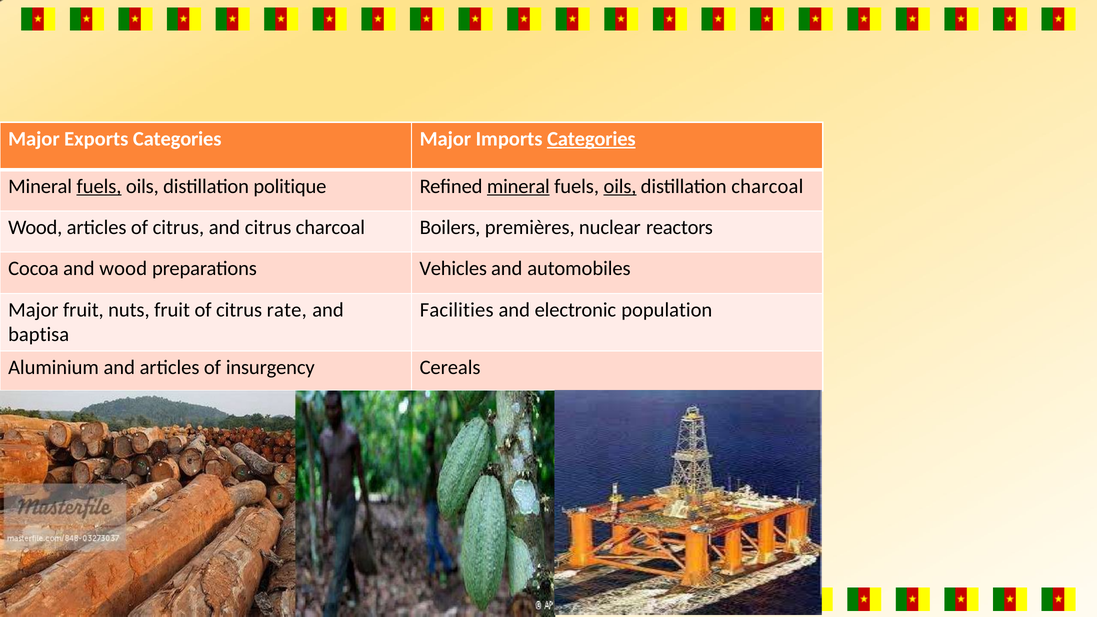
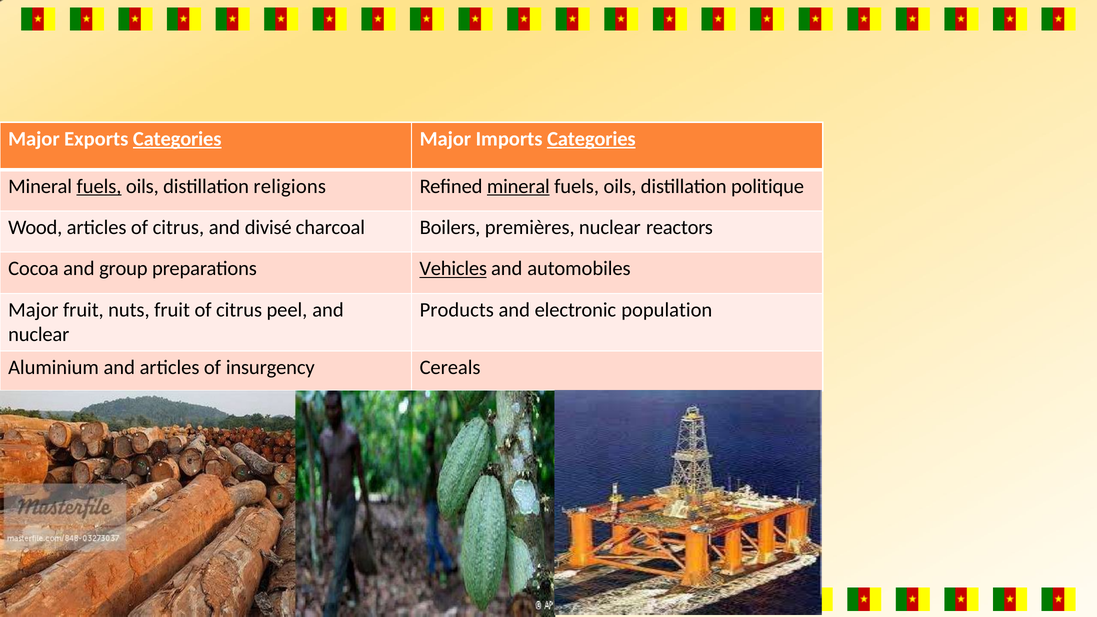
Categories at (177, 139) underline: none -> present
politique: politique -> religions
oils at (620, 186) underline: present -> none
distillation charcoal: charcoal -> politique
and citrus: citrus -> divisé
and wood: wood -> group
Vehicles underline: none -> present
rate: rate -> peel
Facilities: Facilities -> Products
baptisa at (39, 335): baptisa -> nuclear
